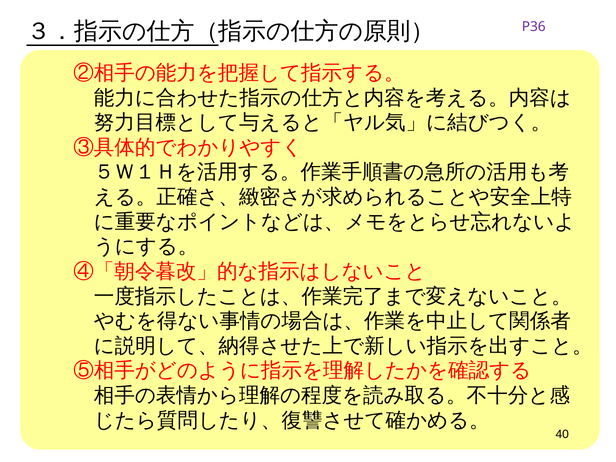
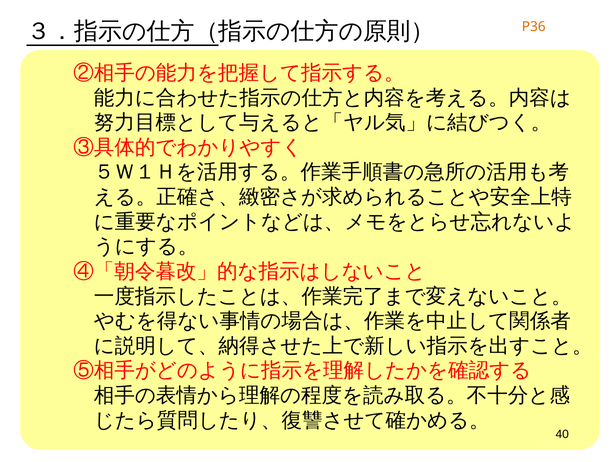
P36 colour: purple -> orange
